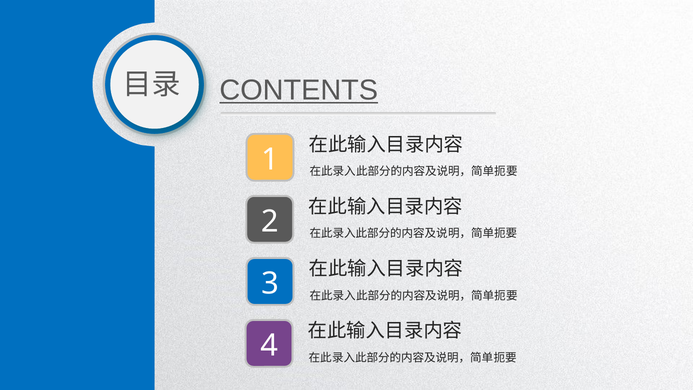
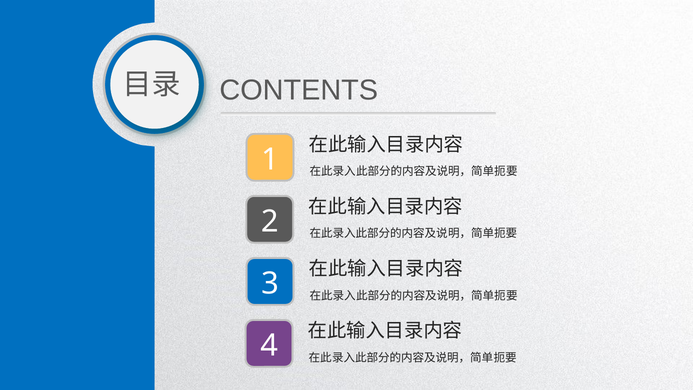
CONTENTS underline: present -> none
